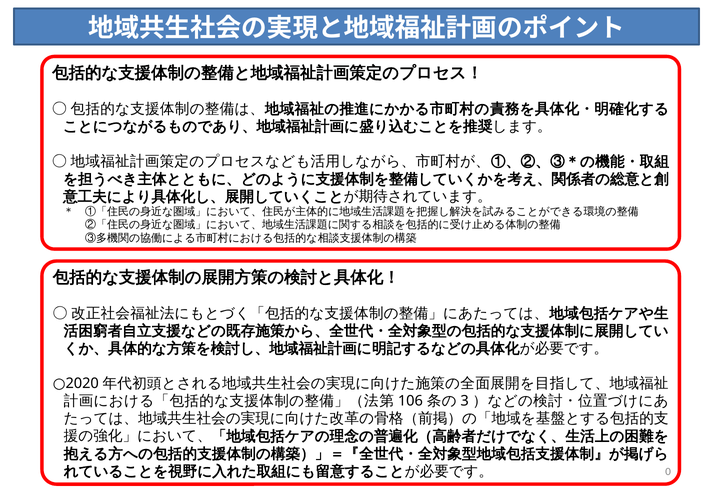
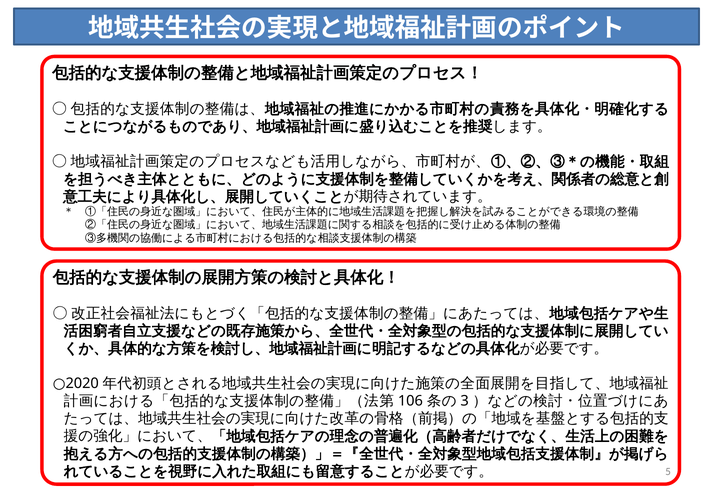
0: 0 -> 5
